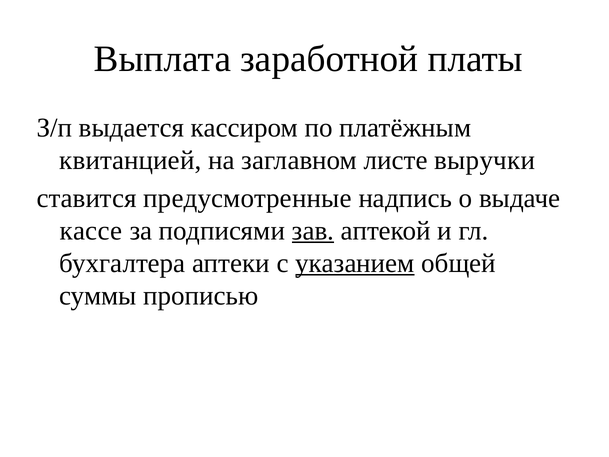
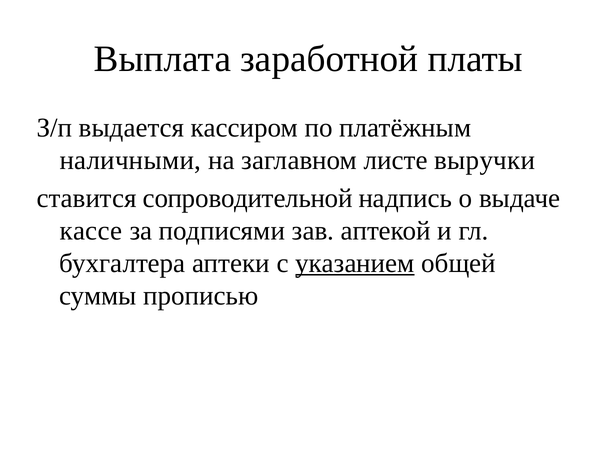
квитанцией: квитанцией -> наличными
предусмотренные: предусмотренные -> сопроводительной
зав underline: present -> none
